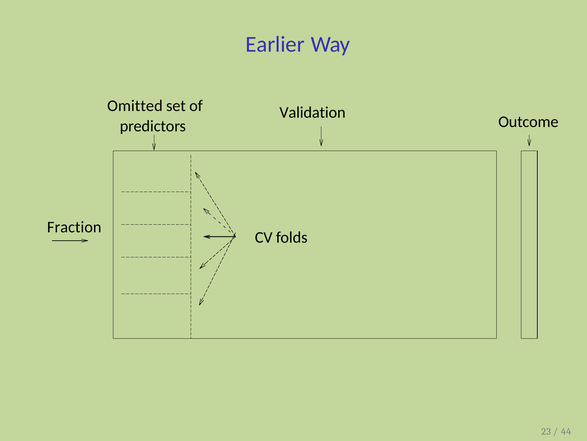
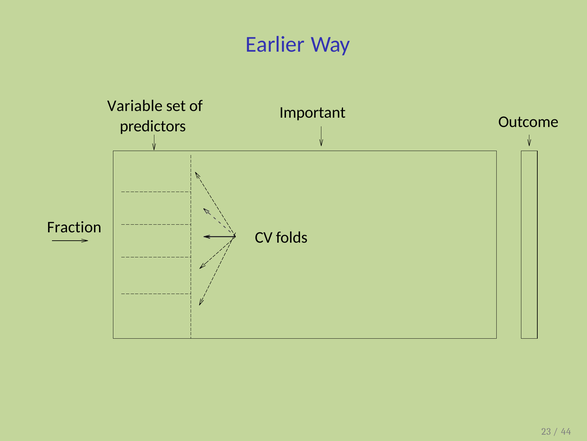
Omitted: Omitted -> Variable
Validation: Validation -> Important
